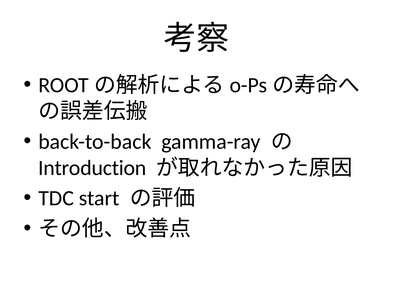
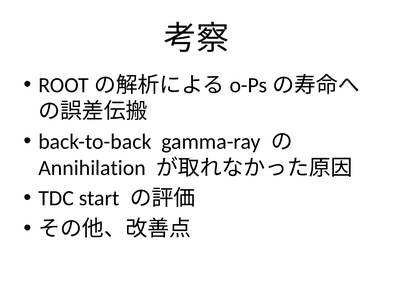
Introduction: Introduction -> Annihilation
